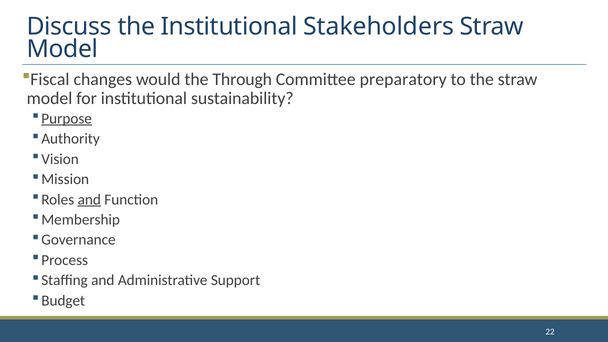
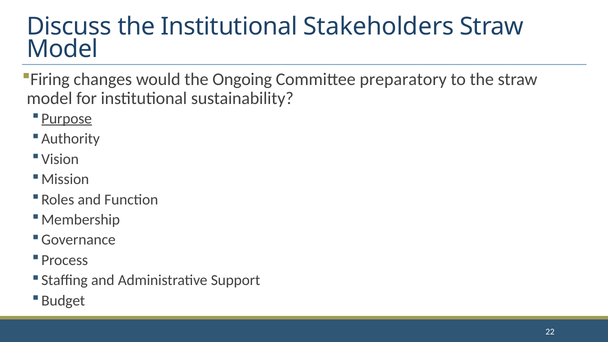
Fiscal: Fiscal -> Firing
Through: Through -> Ongoing
and at (89, 199) underline: present -> none
